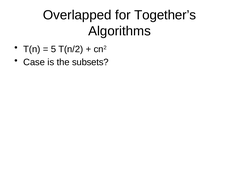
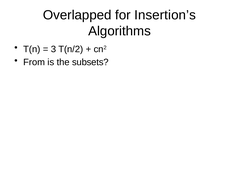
Together’s: Together’s -> Insertion’s
5: 5 -> 3
Case: Case -> From
